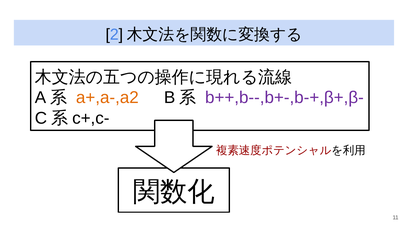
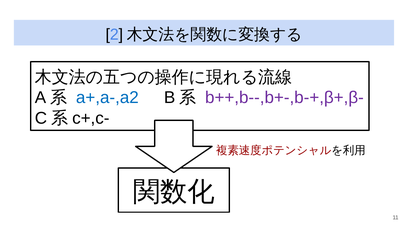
a+,a-,a2 colour: orange -> blue
